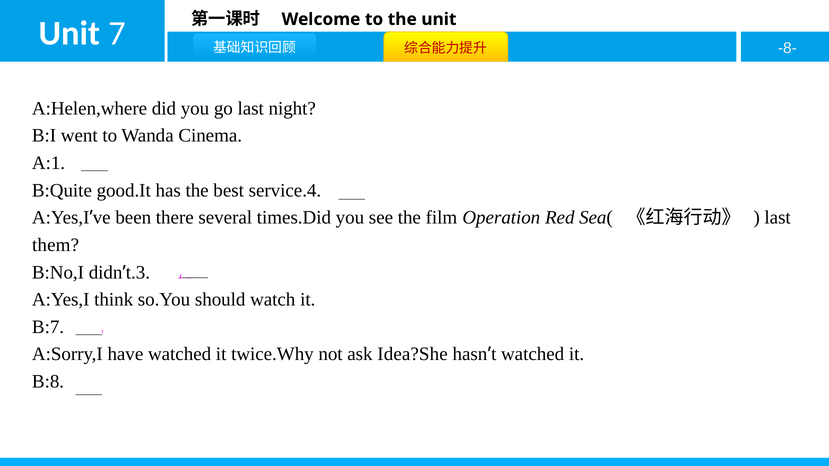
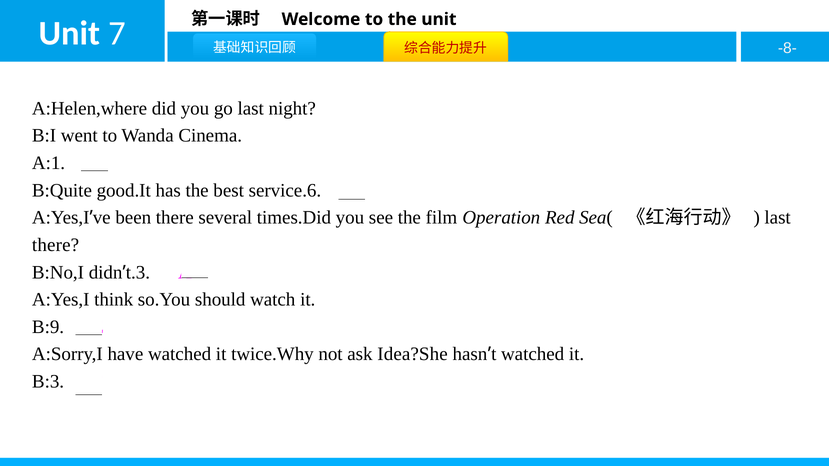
service.4: service.4 -> service.6
them at (56, 245): them -> there
B:7: B:7 -> B:9
B:8: B:8 -> B:3
